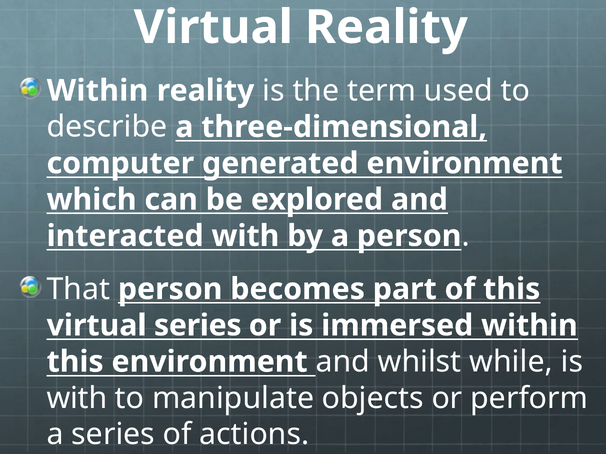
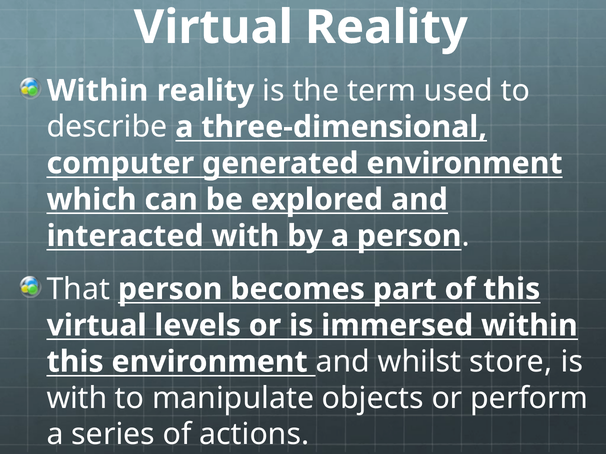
virtual series: series -> levels
while: while -> store
